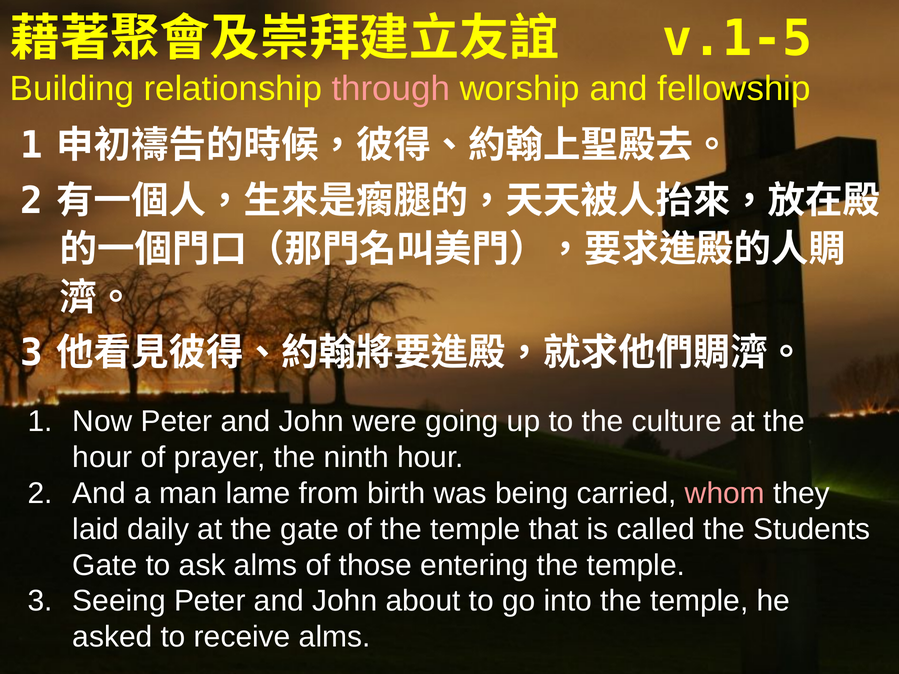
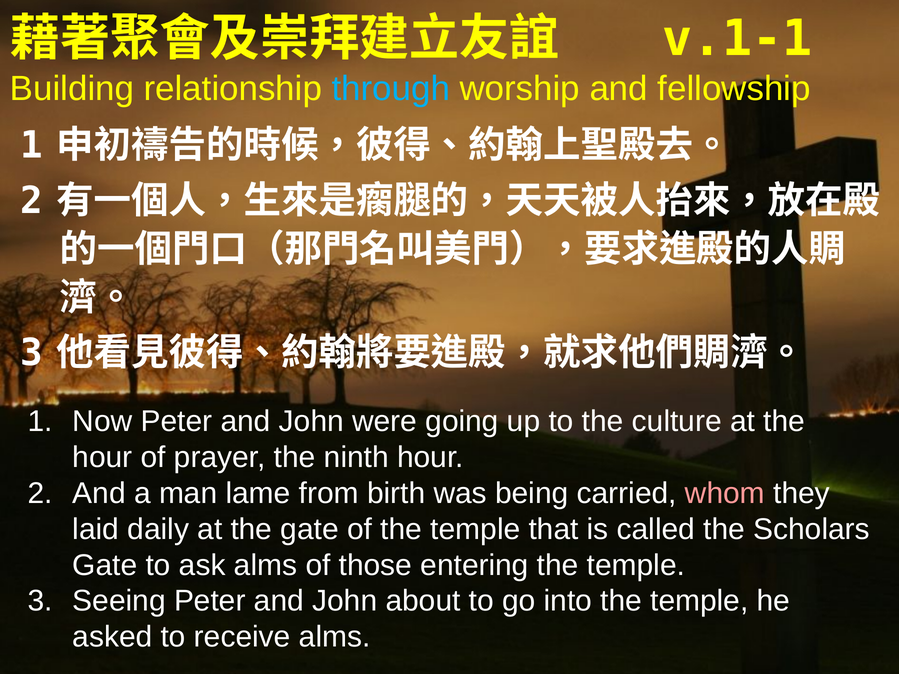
v.1-5: v.1-5 -> v.1-1
through colour: pink -> light blue
Students: Students -> Scholars
